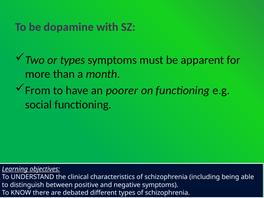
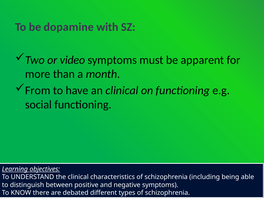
or types: types -> video
an poorer: poorer -> clinical
